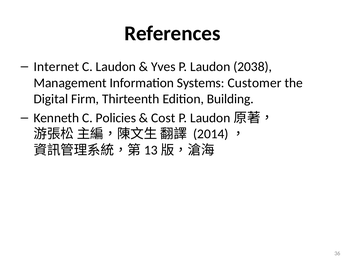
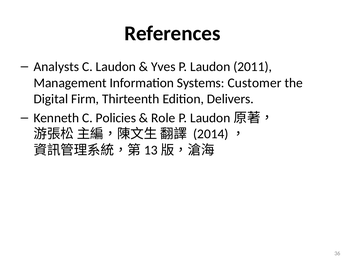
Internet: Internet -> Analysts
2038: 2038 -> 2011
Building: Building -> Delivers
Cost: Cost -> Role
